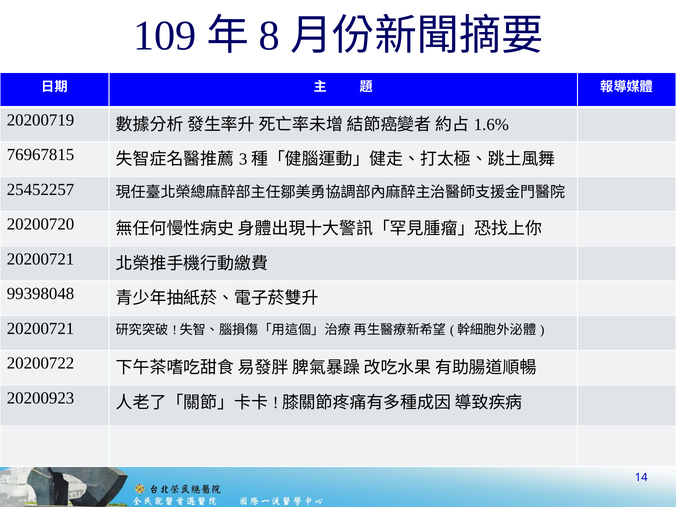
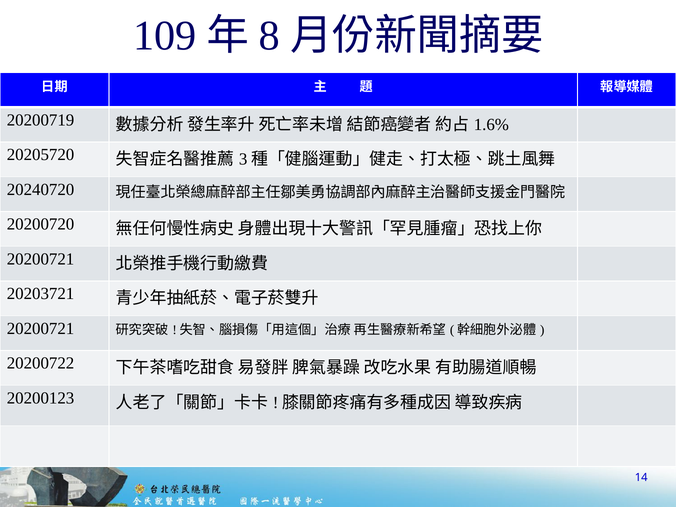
76967815: 76967815 -> 20205720
25452257: 25452257 -> 20240720
99398048: 99398048 -> 20203721
20200923: 20200923 -> 20200123
